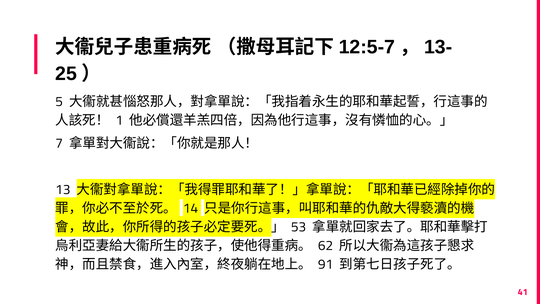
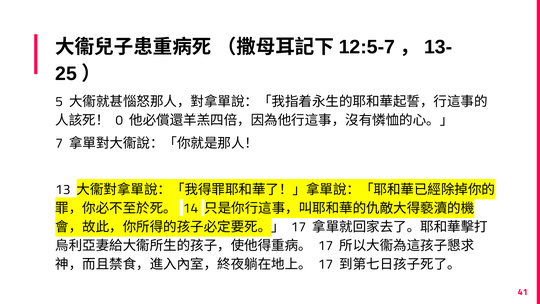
1: 1 -> 0
53 at (299, 227): 53 -> 17
62 at (326, 245): 62 -> 17
91 at (326, 264): 91 -> 17
